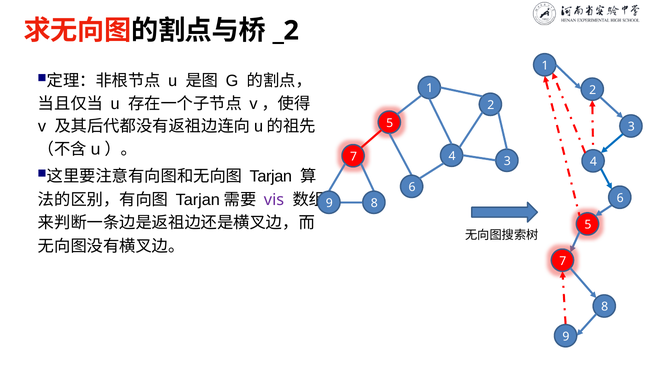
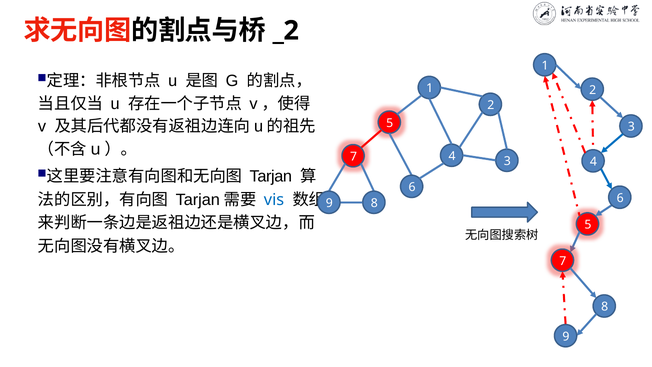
vis colour: purple -> blue
